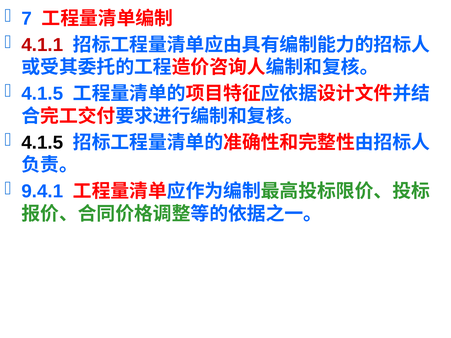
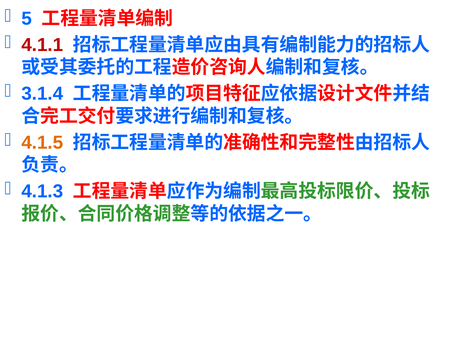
7: 7 -> 5
4.1.5 at (42, 94): 4.1.5 -> 3.1.4
4.1.5 at (42, 143) colour: black -> orange
9.4.1: 9.4.1 -> 4.1.3
